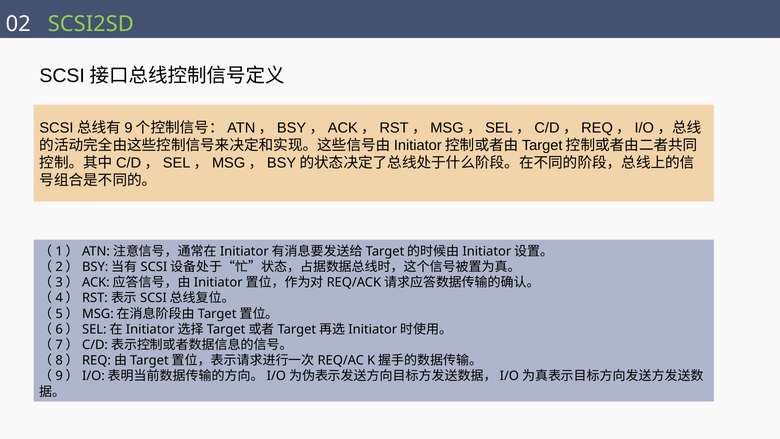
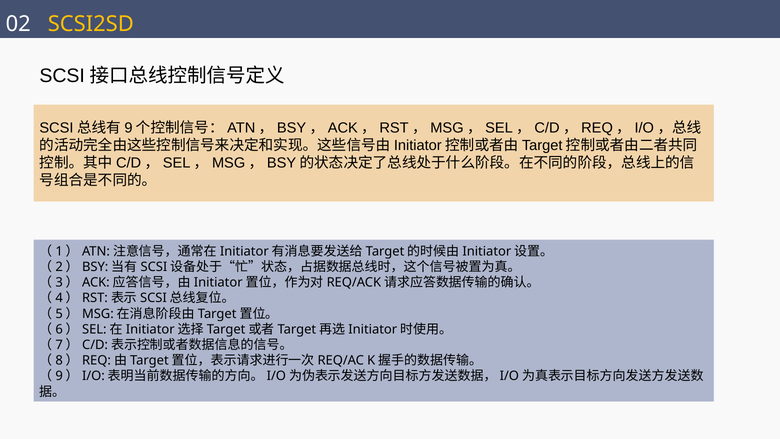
SCSI2SD colour: light green -> yellow
